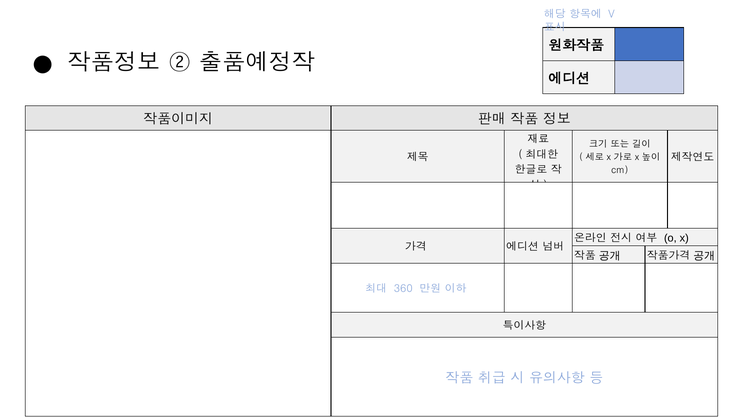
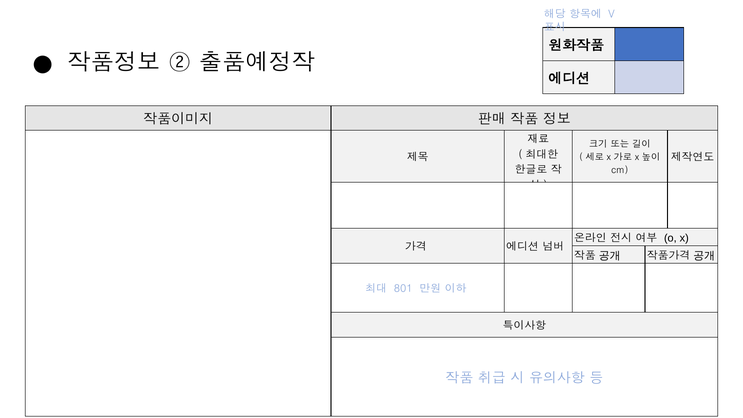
360: 360 -> 801
